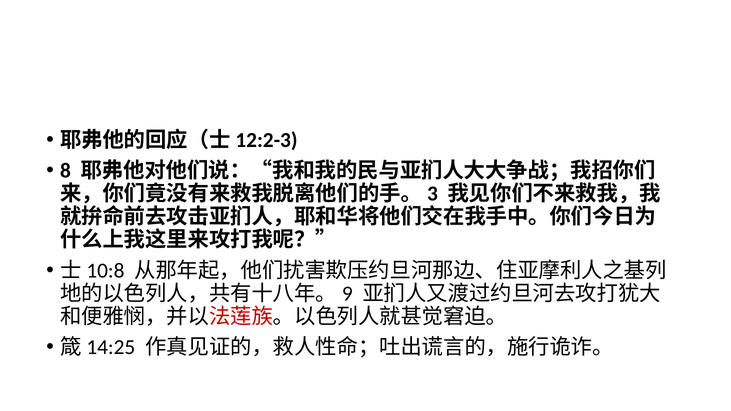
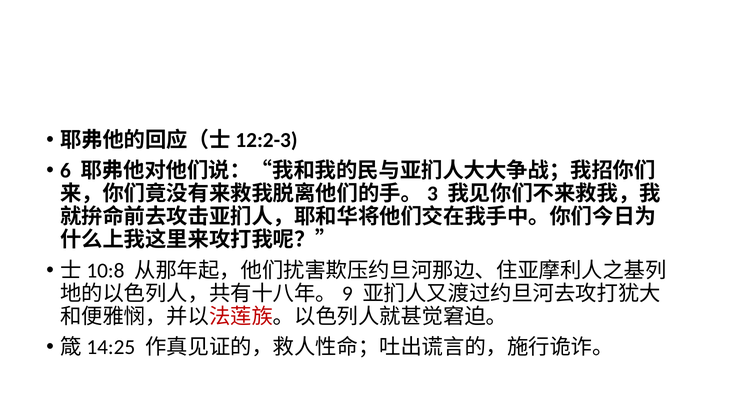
8: 8 -> 6
